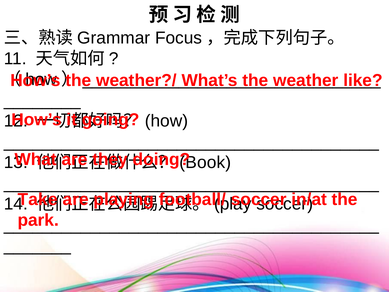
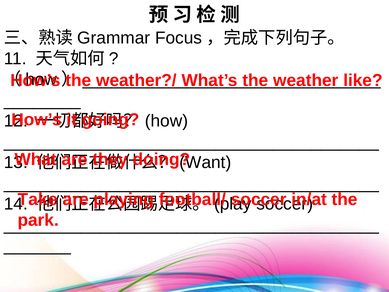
Book: Book -> Want
